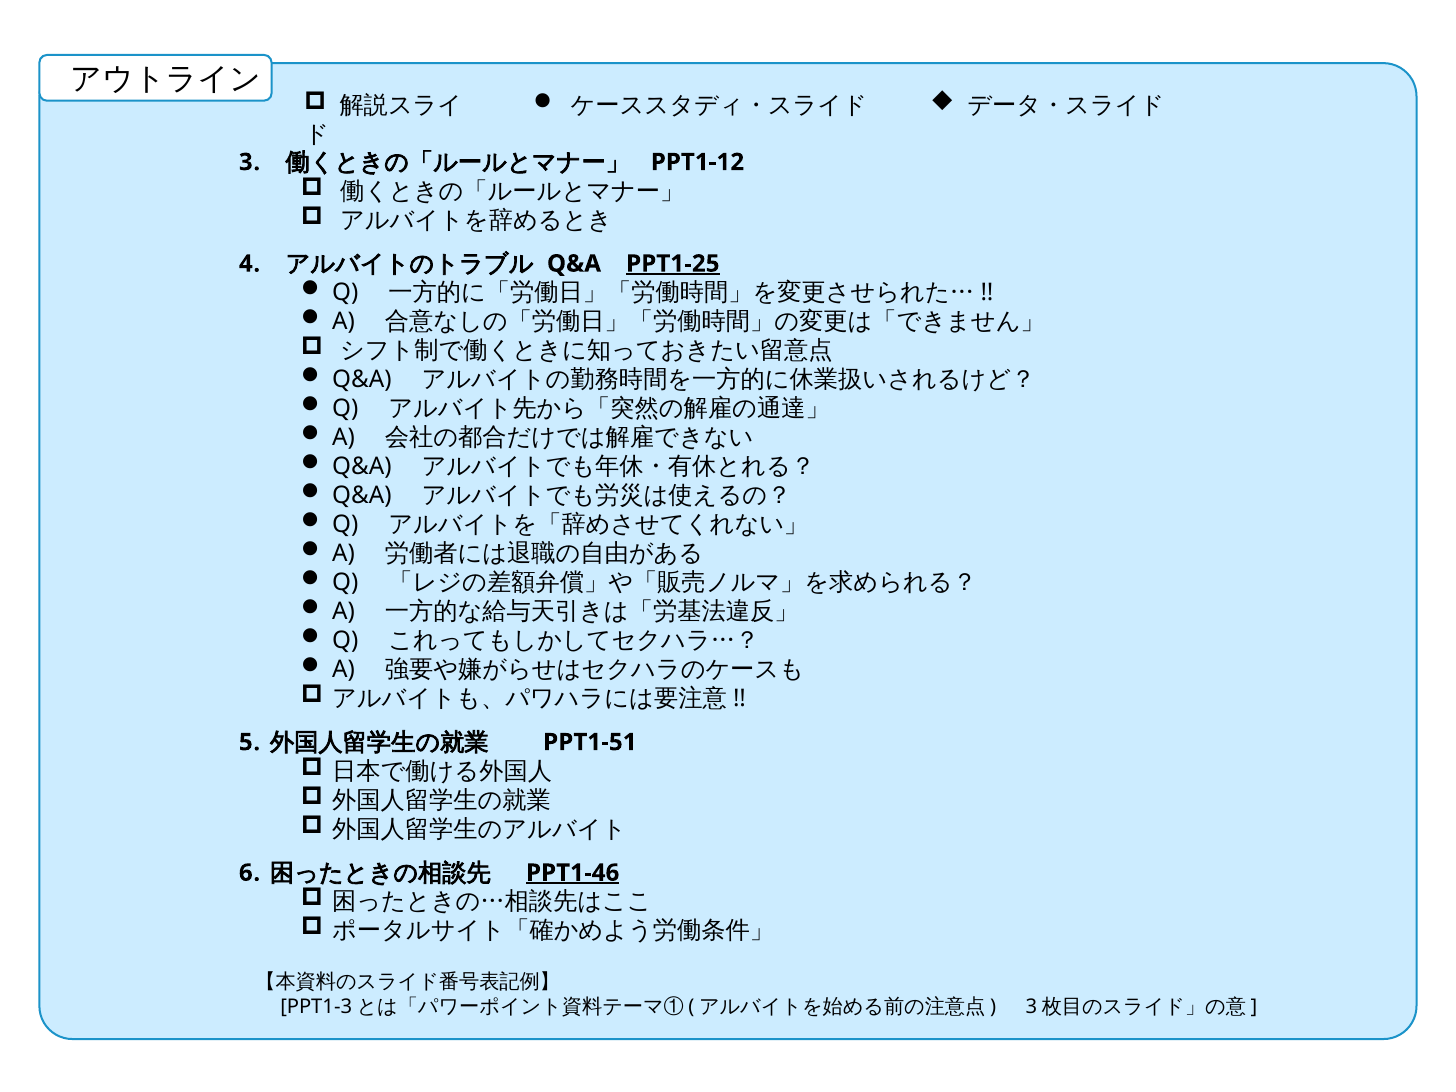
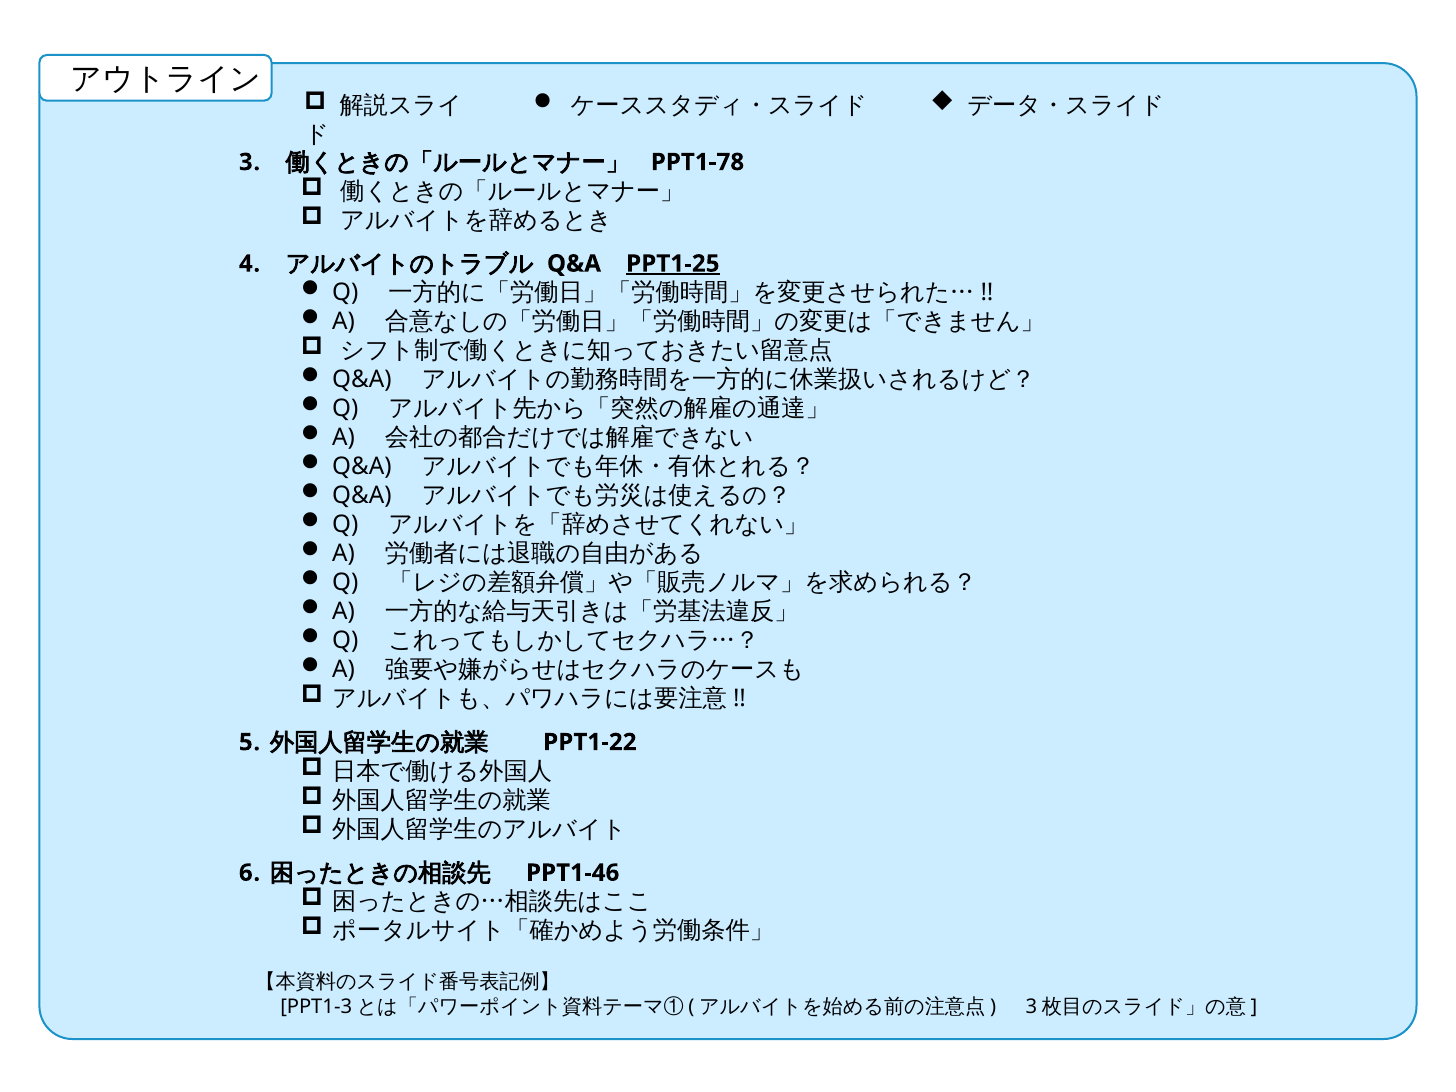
PPT1-12: PPT1-12 -> PPT1-78
PPT1-51: PPT1-51 -> PPT1-22
PPT1-46 underline: present -> none
